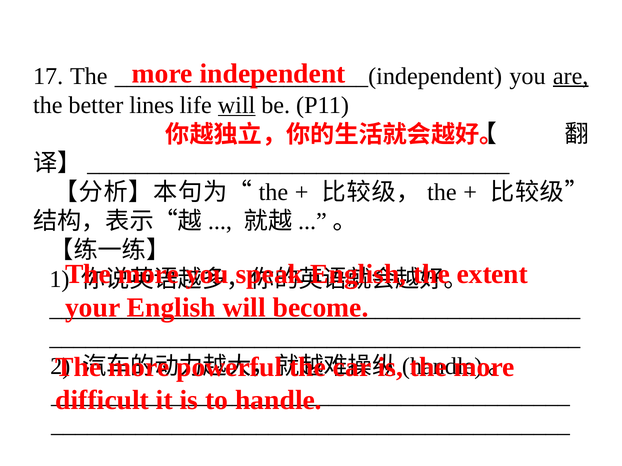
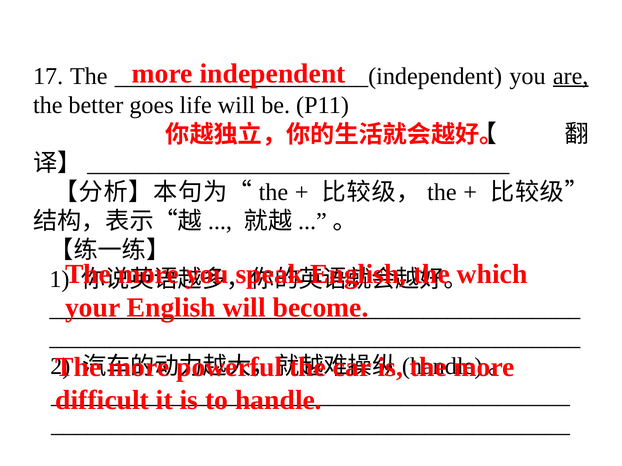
lines: lines -> goes
will at (237, 105) underline: present -> none
extent: extent -> which
